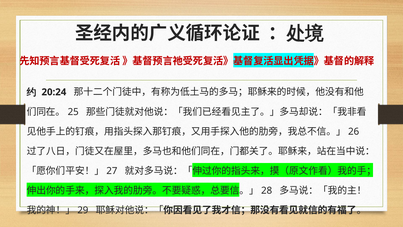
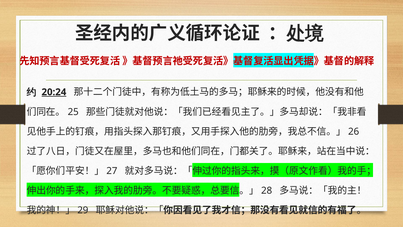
20:24 underline: none -> present
